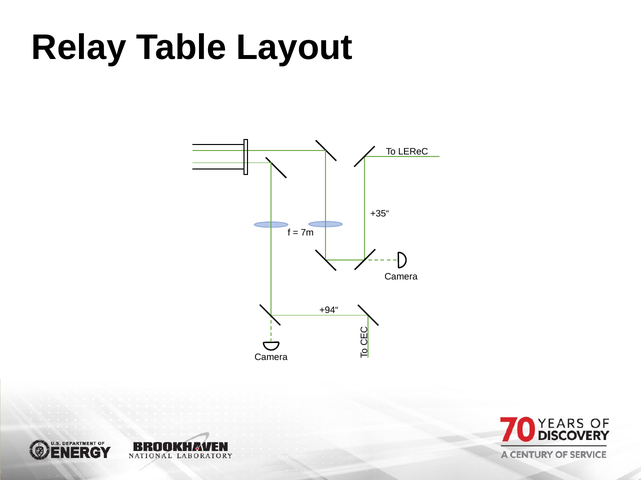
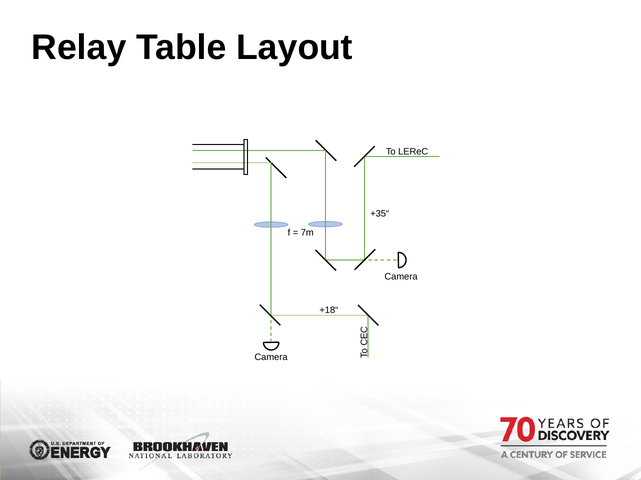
+94“: +94“ -> +18“
